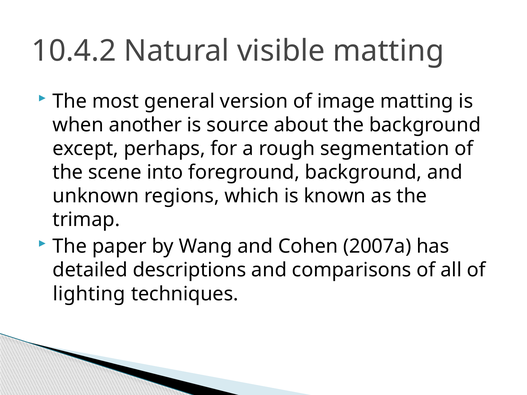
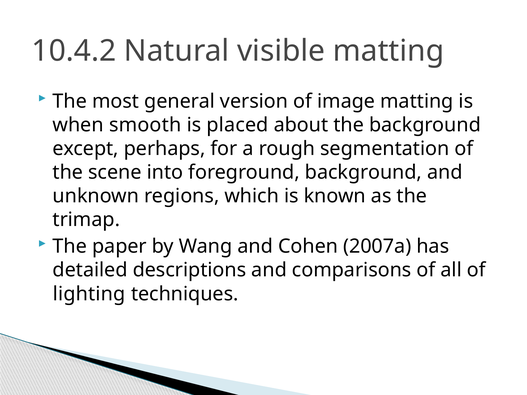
another: another -> smooth
source: source -> placed
